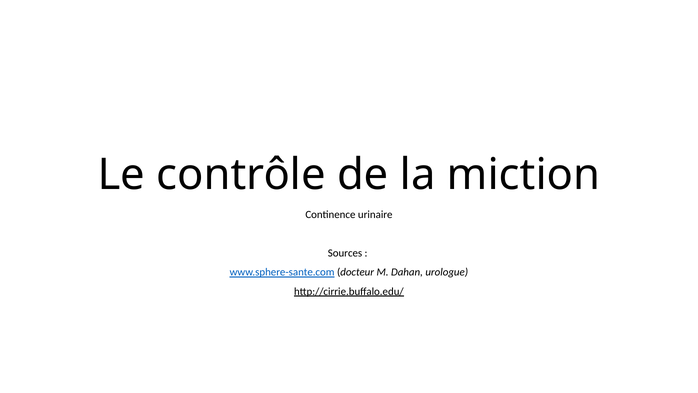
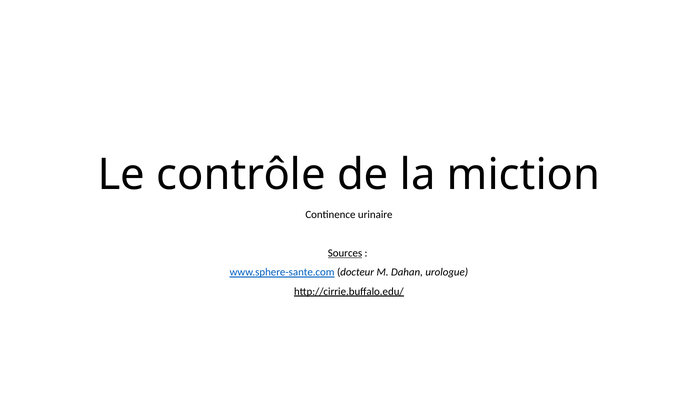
Sources underline: none -> present
